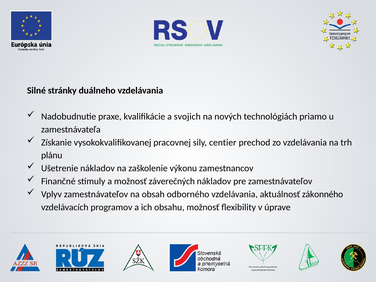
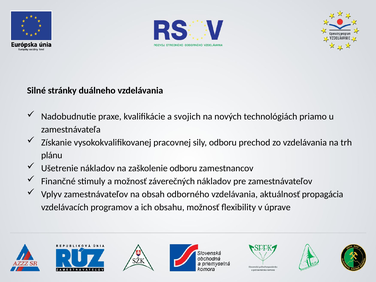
sily centier: centier -> odboru
zaškolenie výkonu: výkonu -> odboru
zákonného: zákonného -> propagácia
